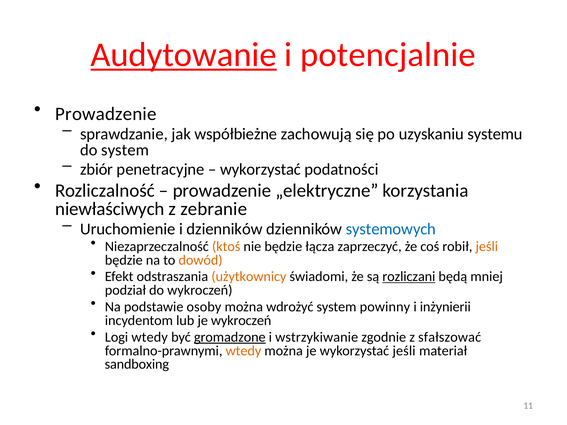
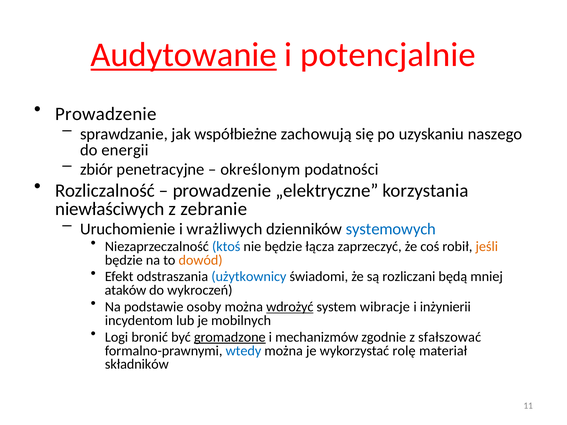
systemu: systemu -> naszego
do system: system -> energii
wykorzystać at (261, 169): wykorzystać -> określonym
i dzienników: dzienników -> wrażliwych
ktoś colour: orange -> blue
użytkownicy colour: orange -> blue
rozliczani underline: present -> none
podział: podział -> ataków
wdrożyć underline: none -> present
powinny: powinny -> wibracje
je wykroczeń: wykroczeń -> mobilnych
Logi wtedy: wtedy -> bronić
wstrzykiwanie: wstrzykiwanie -> mechanizmów
wtedy at (243, 351) colour: orange -> blue
wykorzystać jeśli: jeśli -> rolę
sandboxing: sandboxing -> składników
